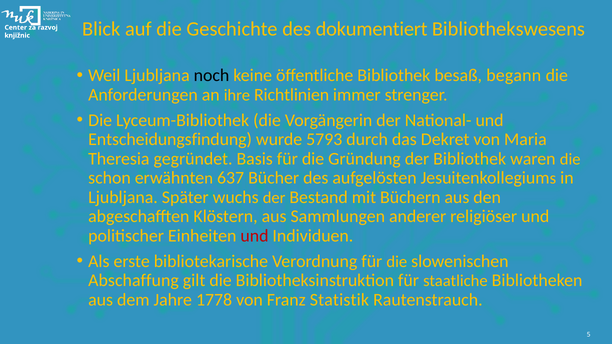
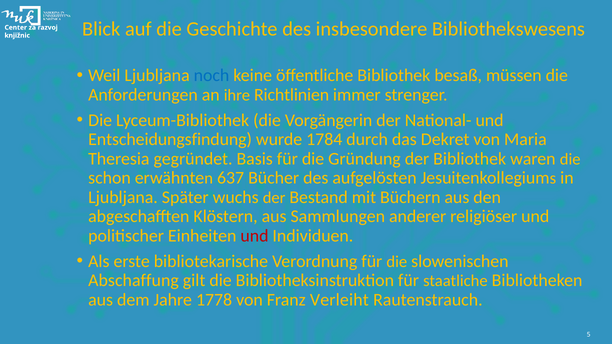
dokumentiert: dokumentiert -> insbesondere
noch colour: black -> blue
begann: begann -> müssen
5793: 5793 -> 1784
Statistik: Statistik -> Verleiht
